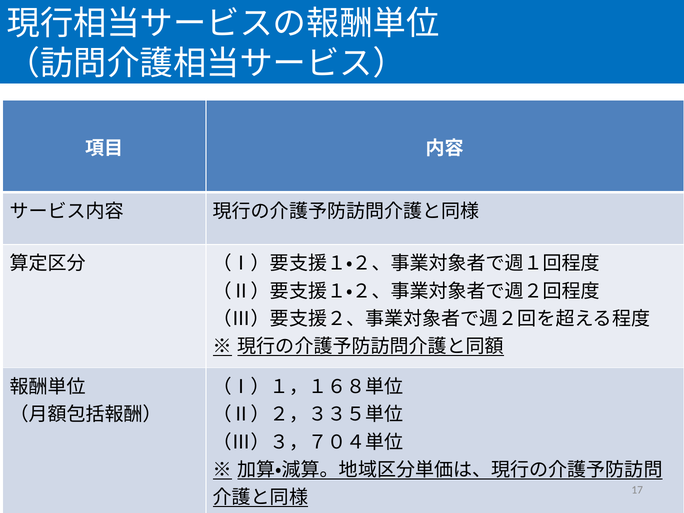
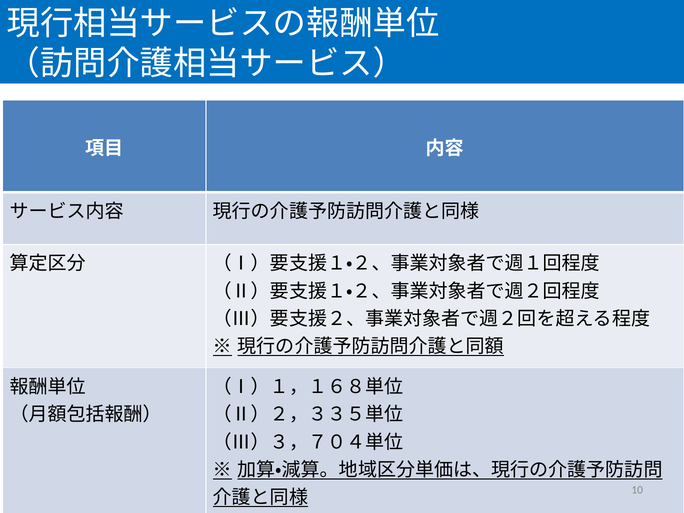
17: 17 -> 10
